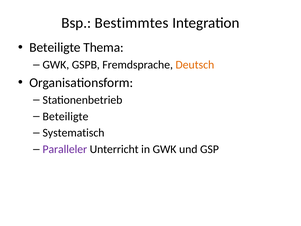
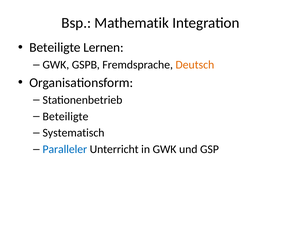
Bestimmtes: Bestimmtes -> Mathematik
Thema: Thema -> Lernen
Paralleler colour: purple -> blue
